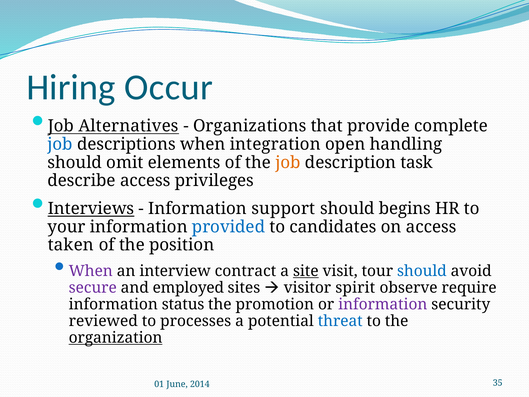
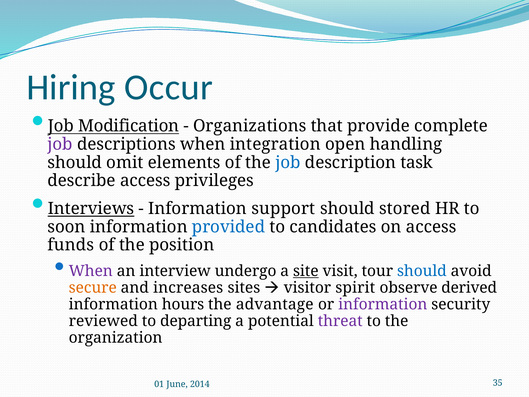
Alternatives: Alternatives -> Modification
job at (60, 144) colour: blue -> purple
job at (288, 162) colour: orange -> blue
begins: begins -> stored
your: your -> soon
taken: taken -> funds
contract: contract -> undergo
secure colour: purple -> orange
employed: employed -> increases
require: require -> derived
status: status -> hours
promotion: promotion -> advantage
processes: processes -> departing
threat colour: blue -> purple
organization underline: present -> none
